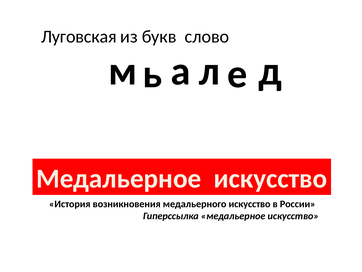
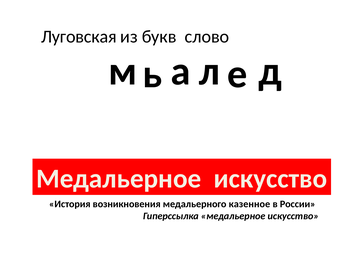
медальерного искусство: искусство -> казенное
